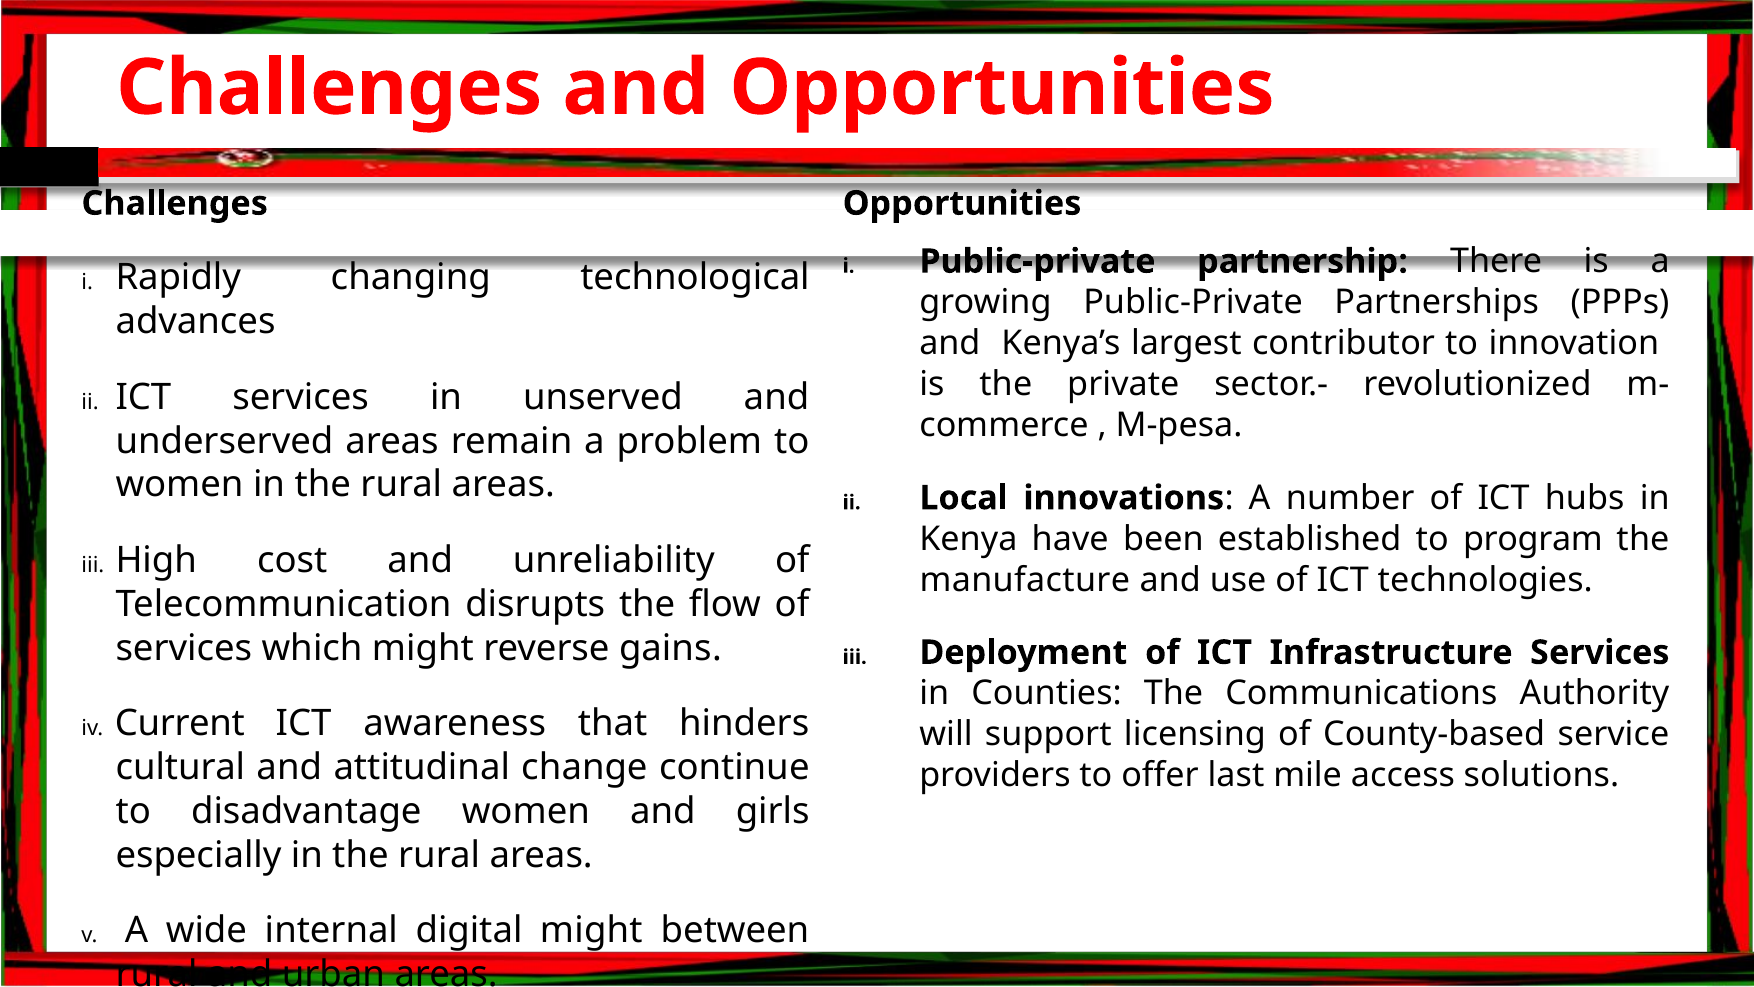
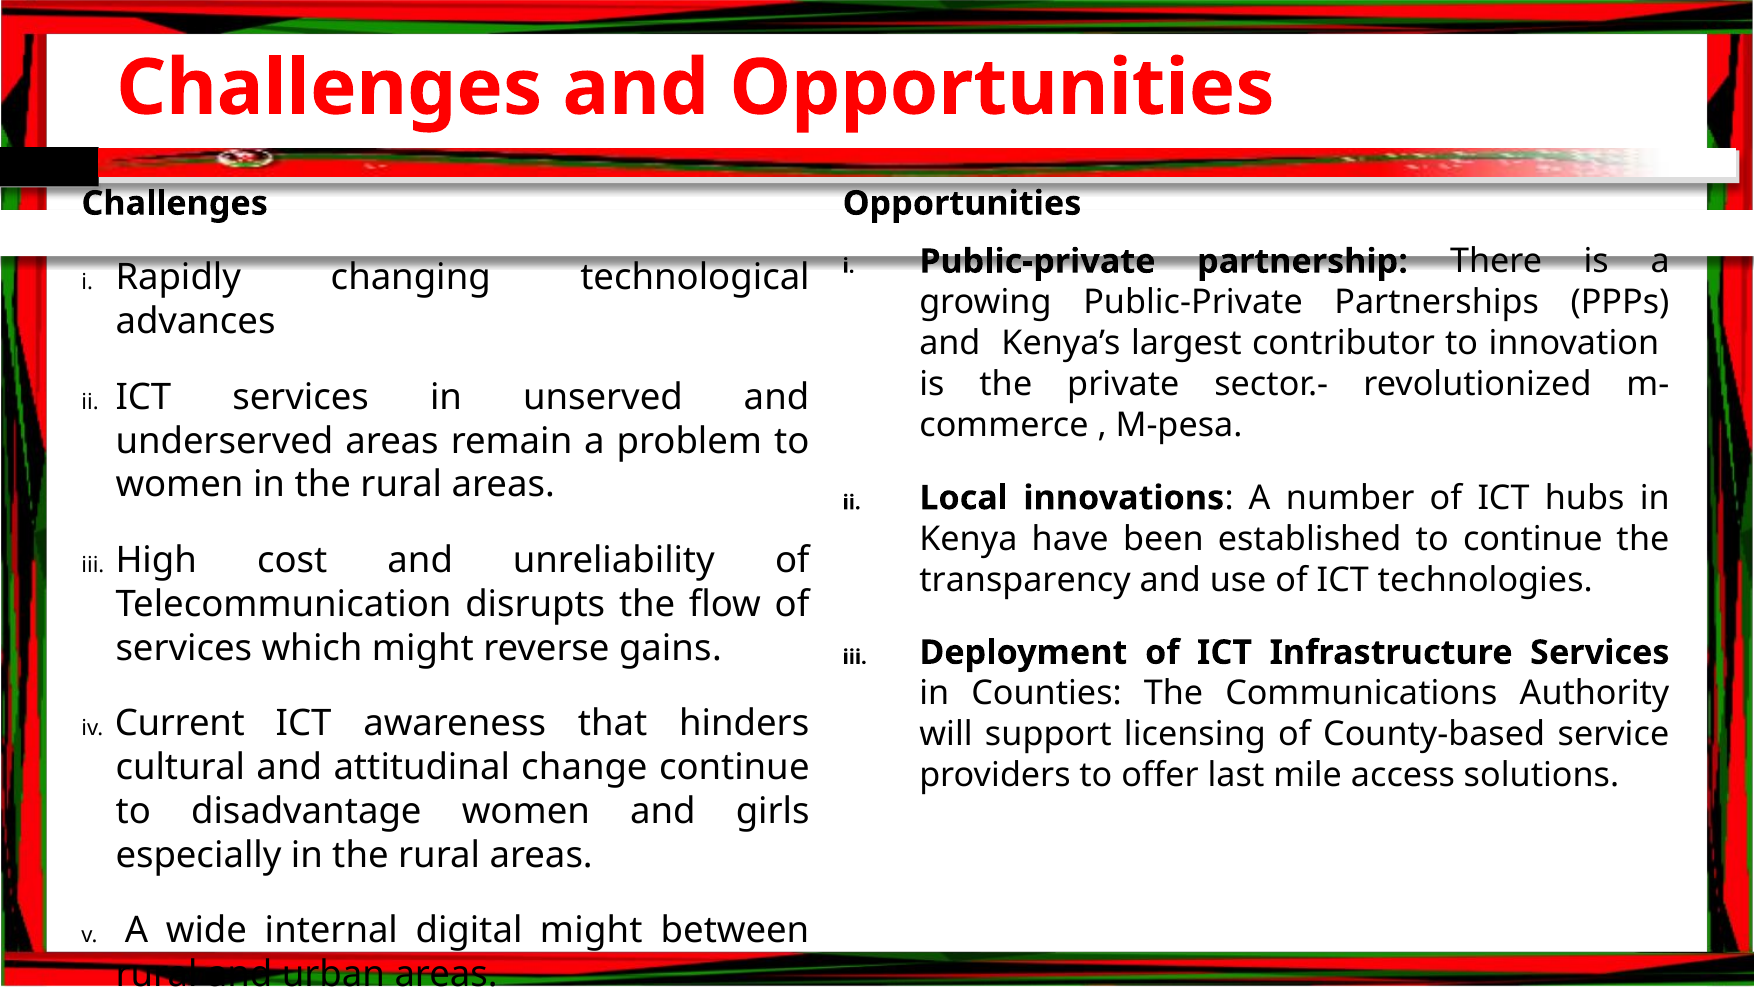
to program: program -> continue
manufacture: manufacture -> transparency
